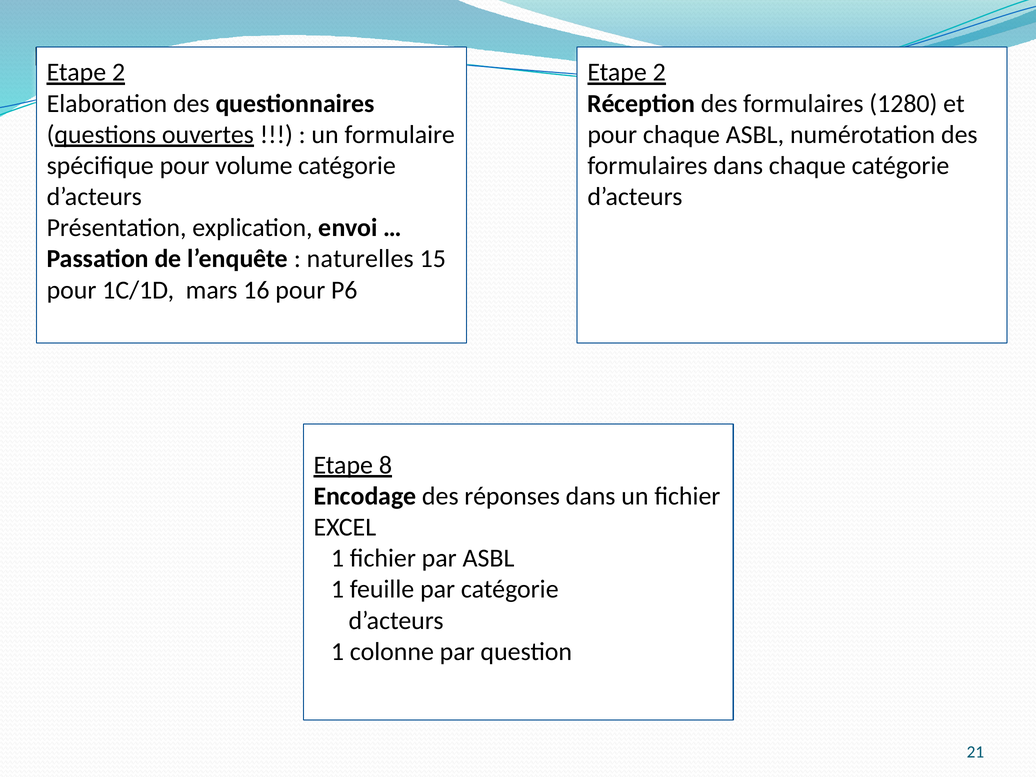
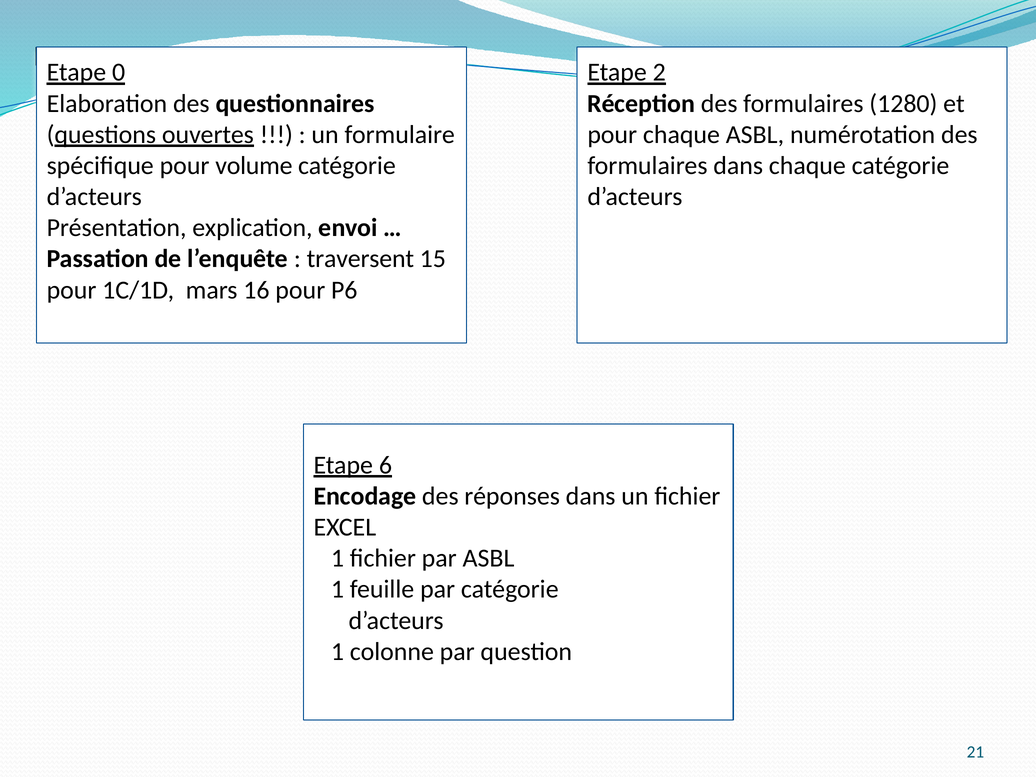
2 at (119, 72): 2 -> 0
naturelles: naturelles -> traversent
8: 8 -> 6
